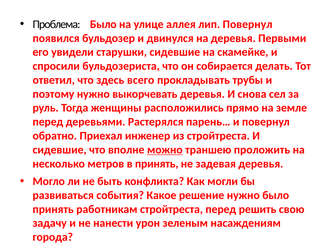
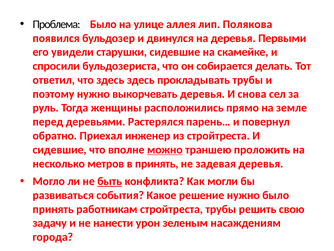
лип Повернул: Повернул -> Полякова
здесь всего: всего -> здесь
быть underline: none -> present
стройтреста перед: перед -> трубы
